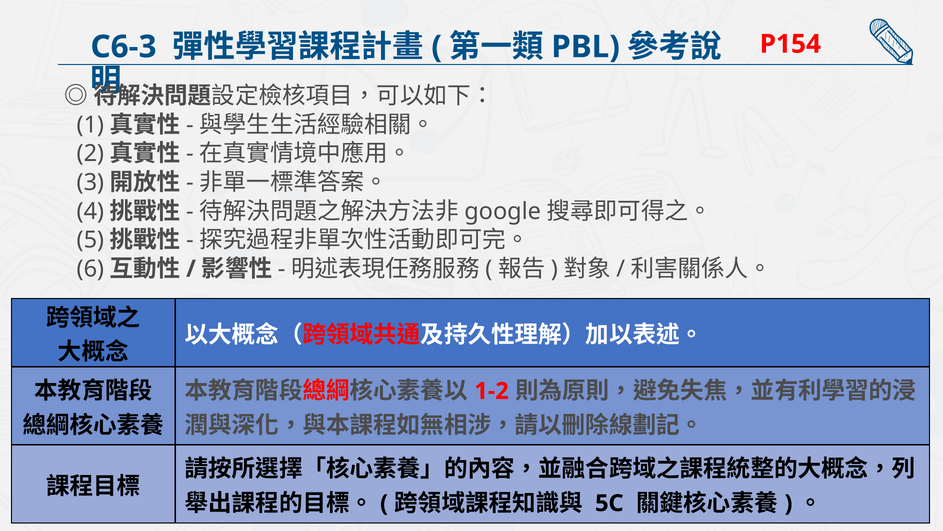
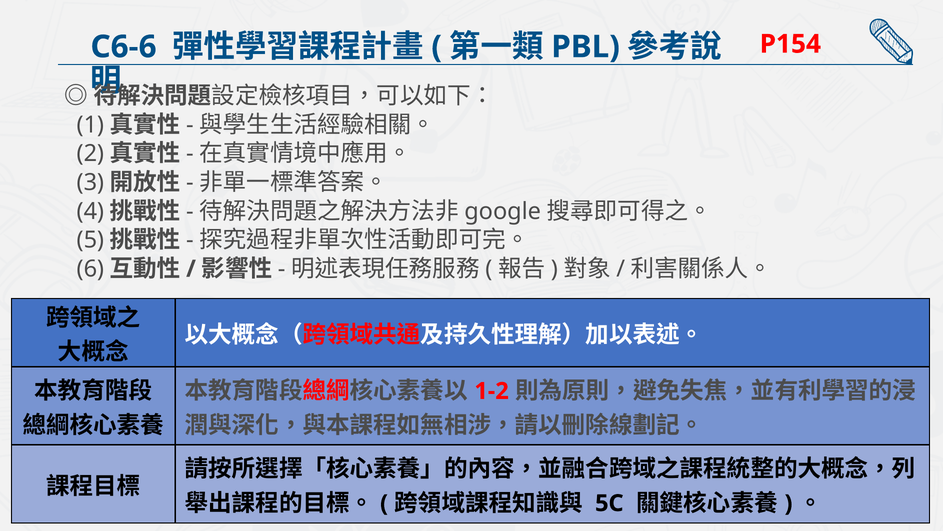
C6-3: C6-3 -> C6-6
